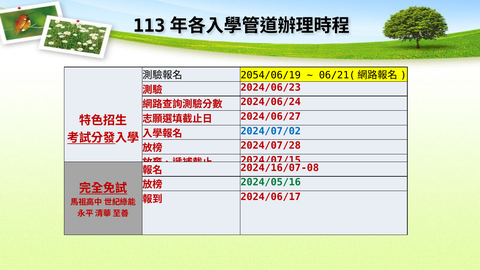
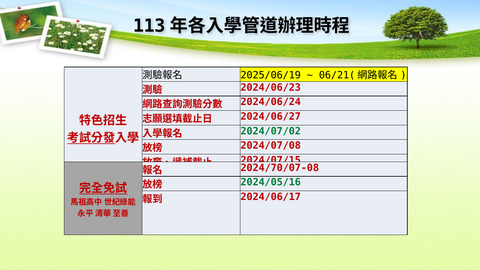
2054/06/19: 2054/06/19 -> 2025/06/19
2024/07/02 colour: blue -> green
2024/07/28: 2024/07/28 -> 2024/07/08
2024/16/07-08: 2024/16/07-08 -> 2024/70/07-08
